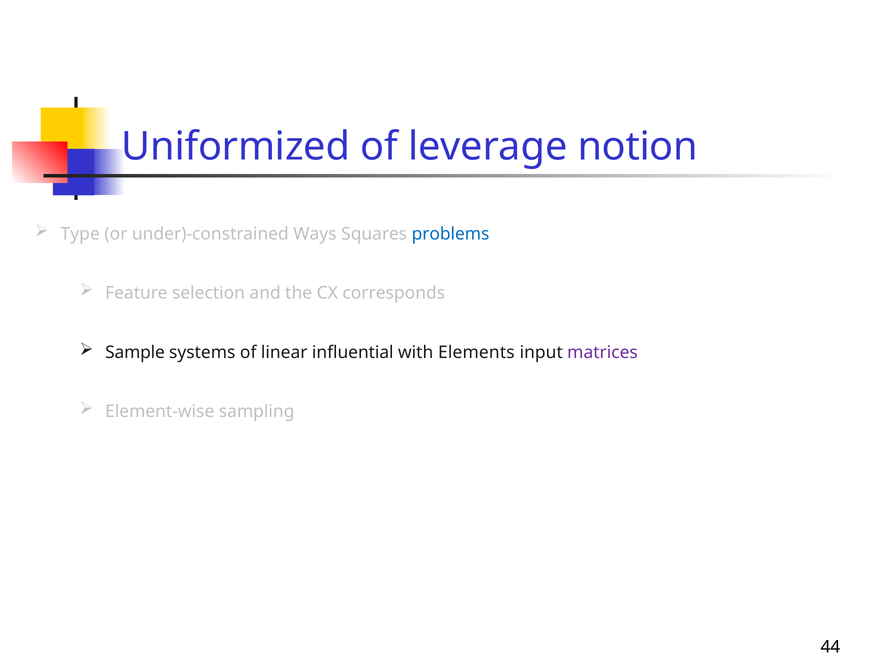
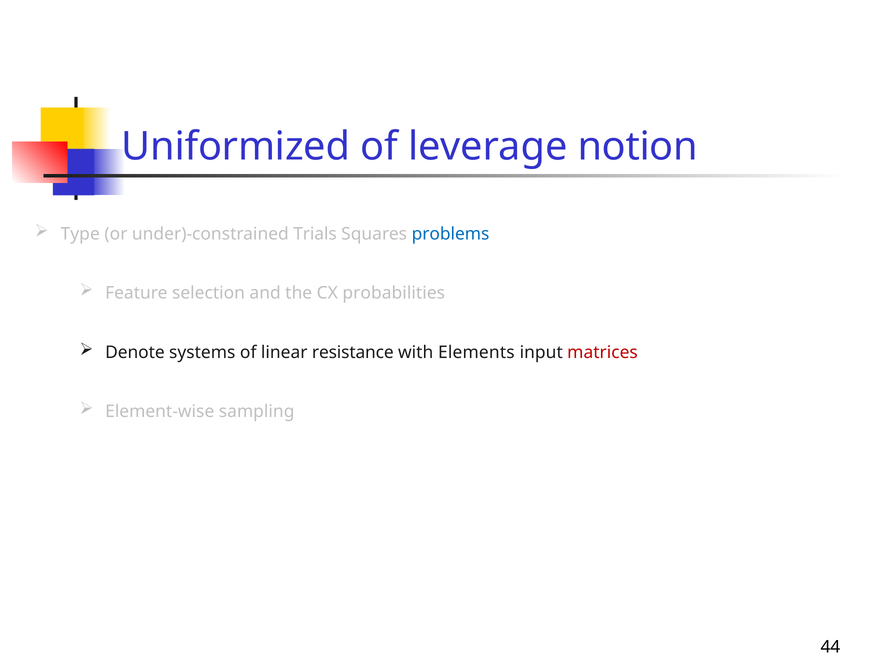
Ways: Ways -> Trials
corresponds: corresponds -> probabilities
Sample: Sample -> Denote
influential: influential -> resistance
matrices colour: purple -> red
